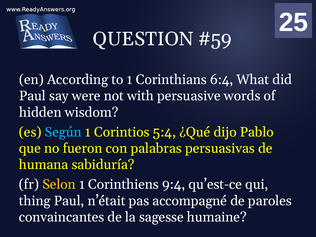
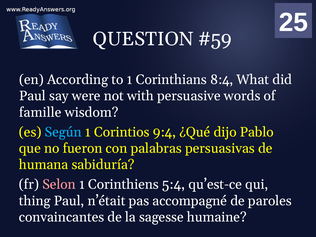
6:4: 6:4 -> 8:4
hidden: hidden -> famille
5:4: 5:4 -> 9:4
Selon colour: yellow -> pink
9:4: 9:4 -> 5:4
